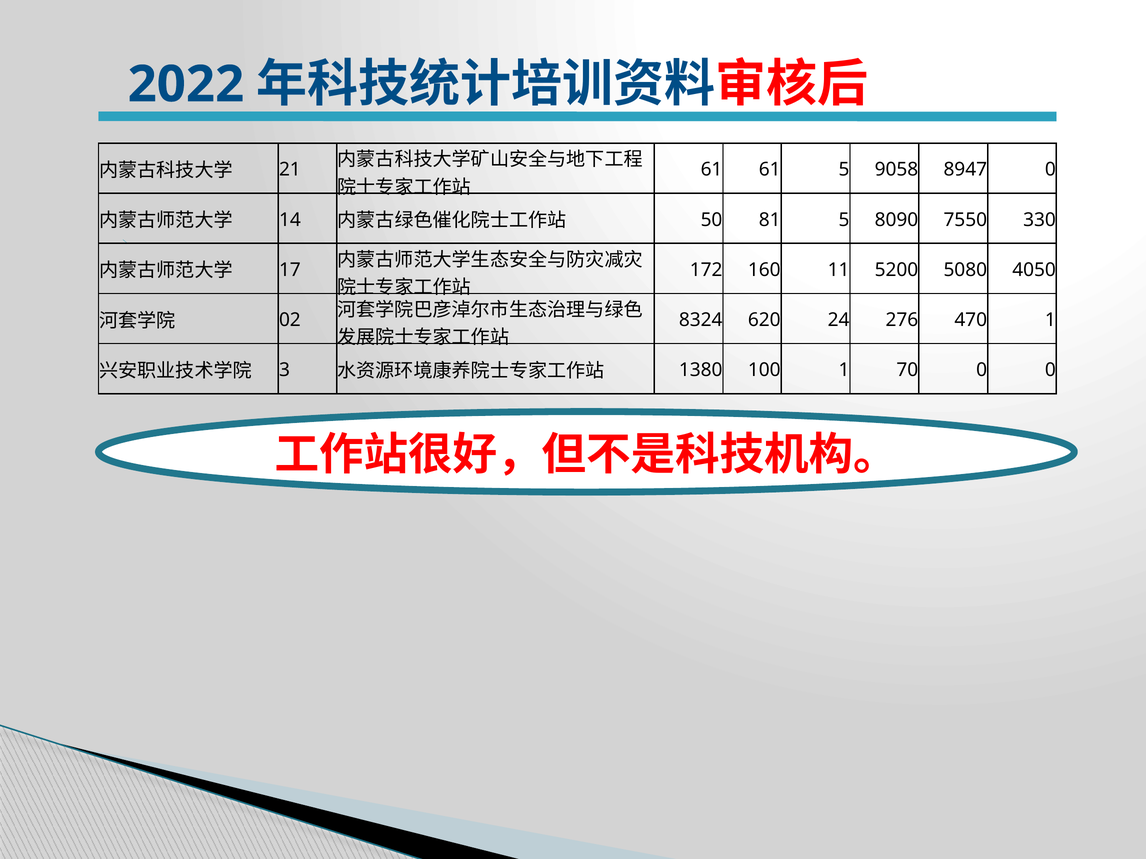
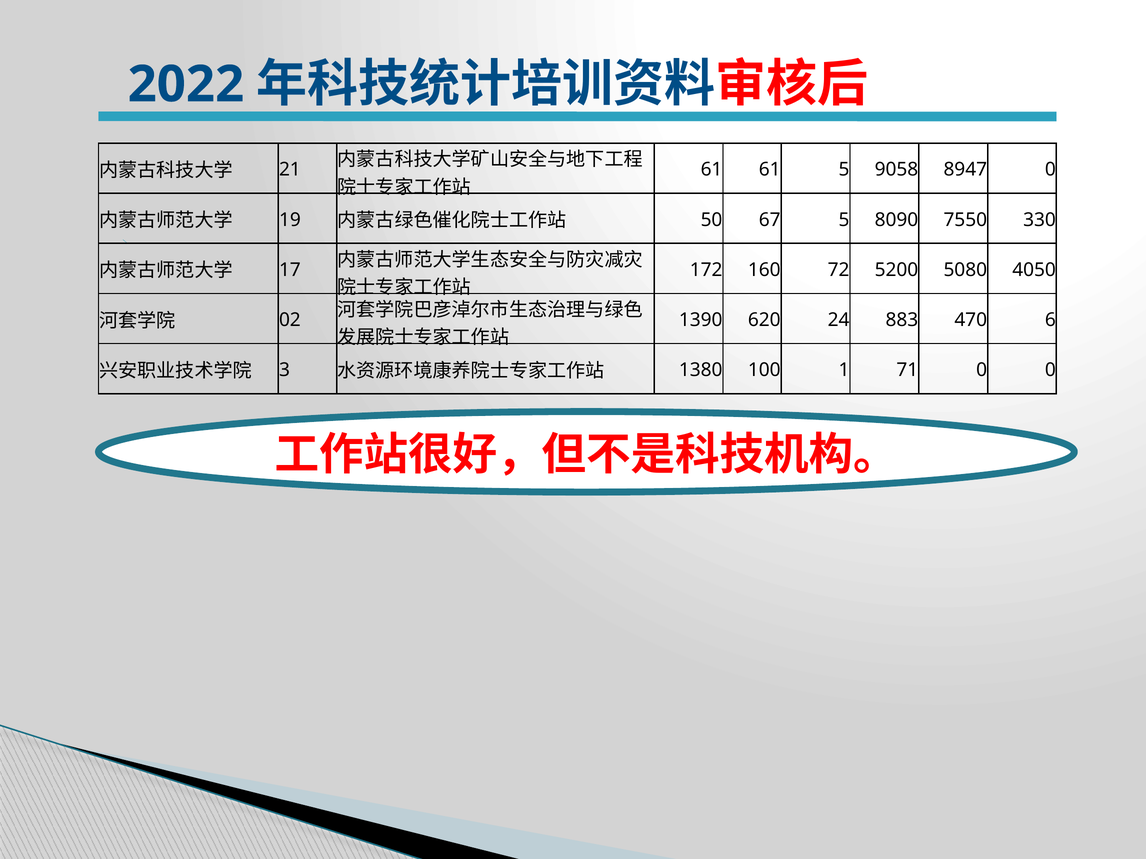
14: 14 -> 19
81: 81 -> 67
11: 11 -> 72
8324: 8324 -> 1390
276: 276 -> 883
470 1: 1 -> 6
70: 70 -> 71
